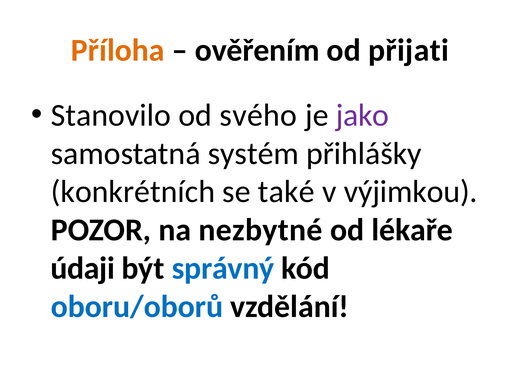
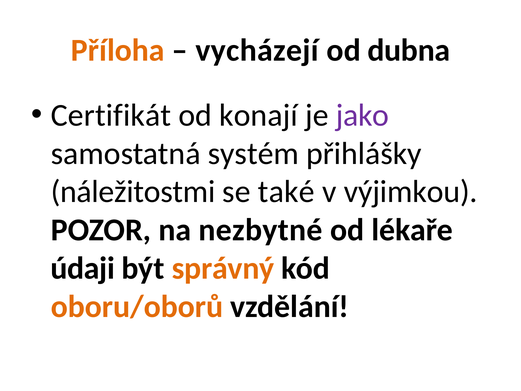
ověřením: ověřením -> vycházejí
přijati: přijati -> dubna
Stanovilo: Stanovilo -> Certifikát
svého: svého -> konají
konkrétních: konkrétních -> náležitostmi
správný colour: blue -> orange
oboru/oborů colour: blue -> orange
